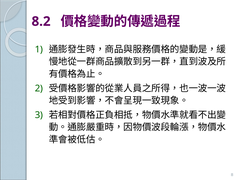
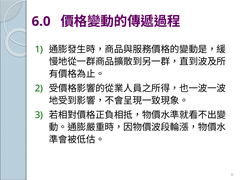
8.2: 8.2 -> 6.0
